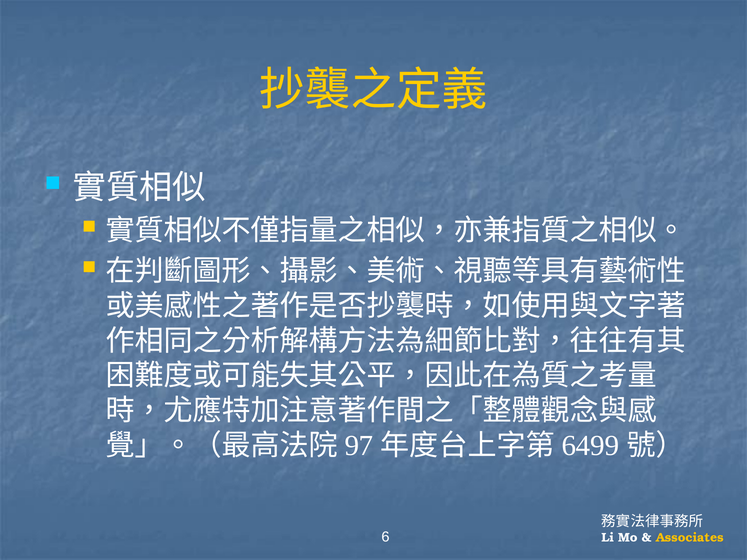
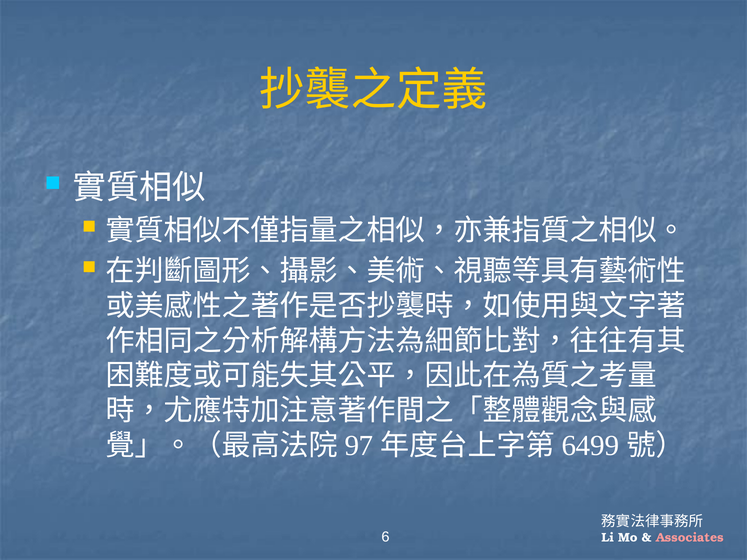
Associates colour: yellow -> pink
